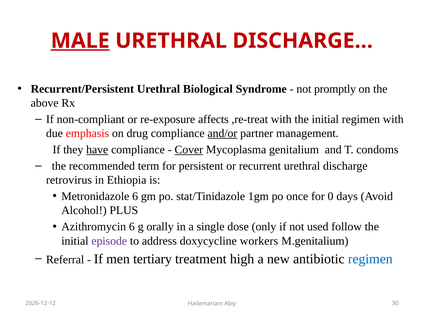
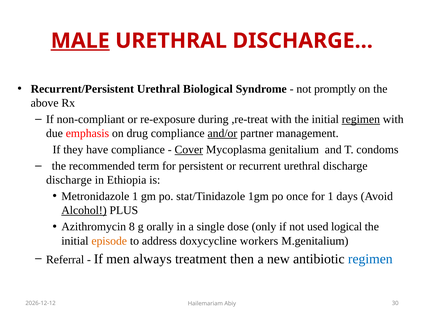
affects: affects -> during
regimen at (361, 119) underline: none -> present
have underline: present -> none
retrovirus at (69, 180): retrovirus -> discharge
Metronidazole 6: 6 -> 1
for 0: 0 -> 1
Alcohol underline: none -> present
Azithromycin 6: 6 -> 8
follow: follow -> logical
episode colour: purple -> orange
tertiary: tertiary -> always
high: high -> then
